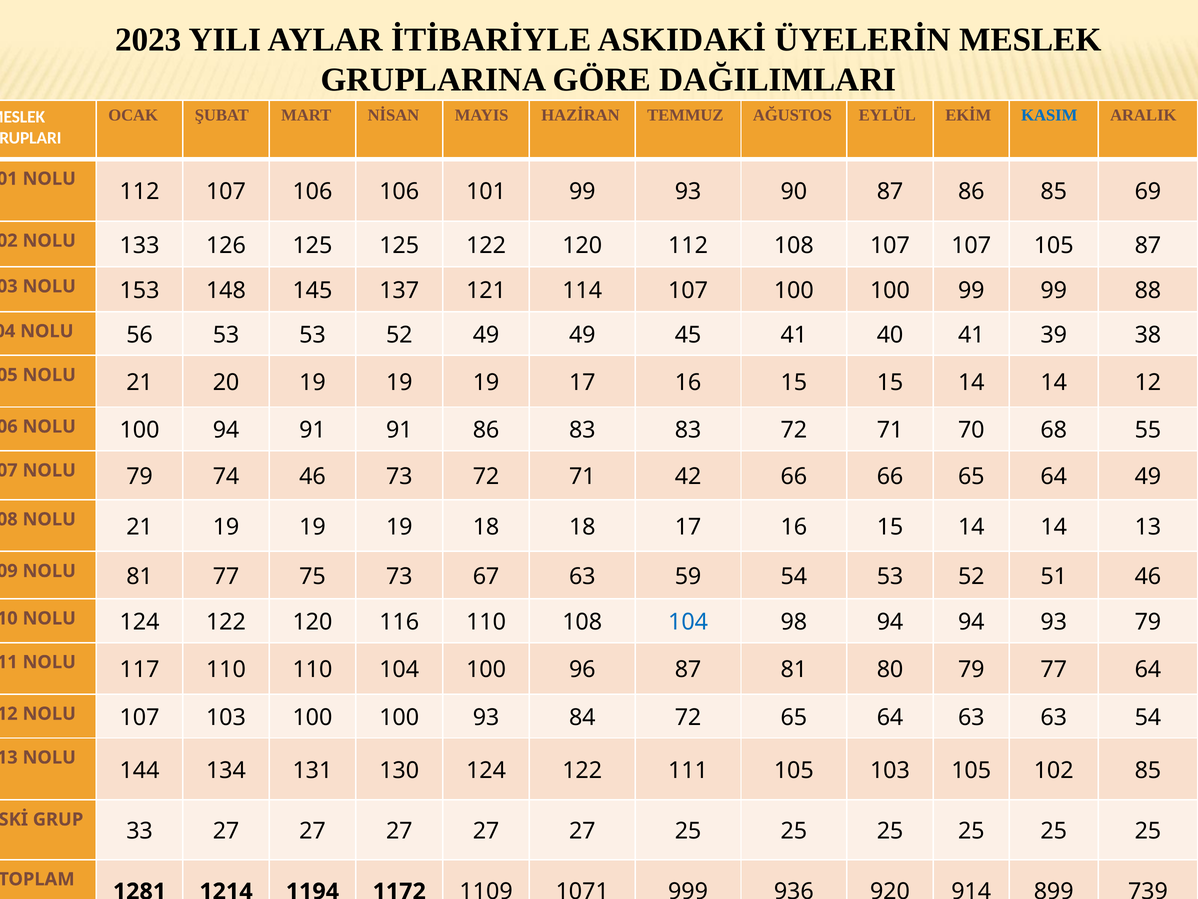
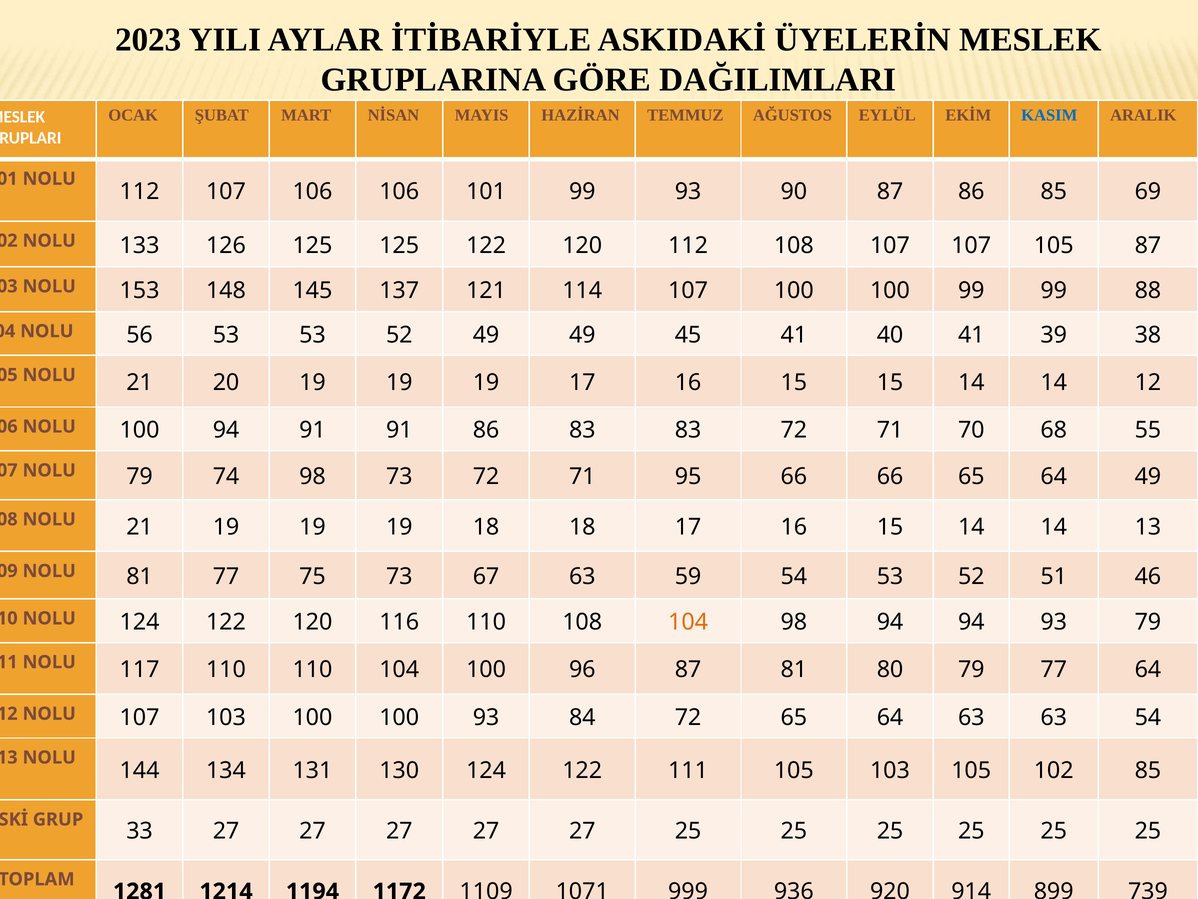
74 46: 46 -> 98
42: 42 -> 95
104 at (688, 622) colour: blue -> orange
